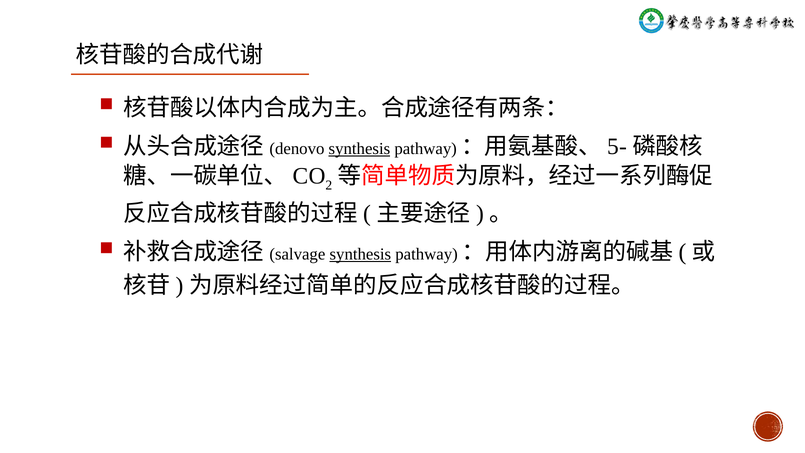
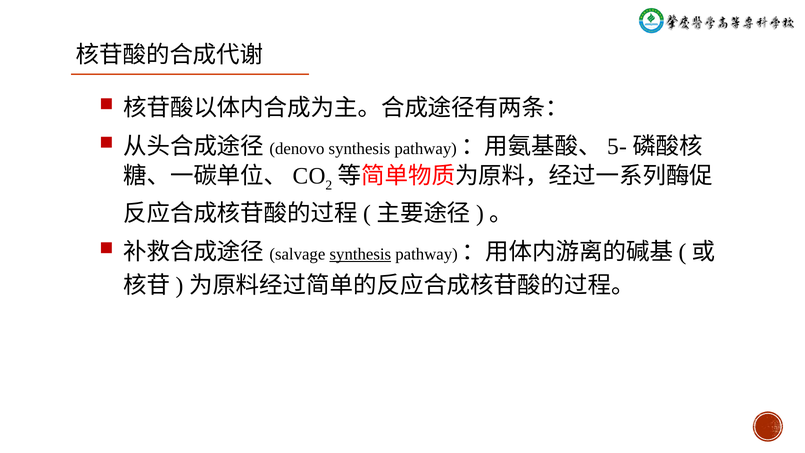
synthesis at (359, 149) underline: present -> none
